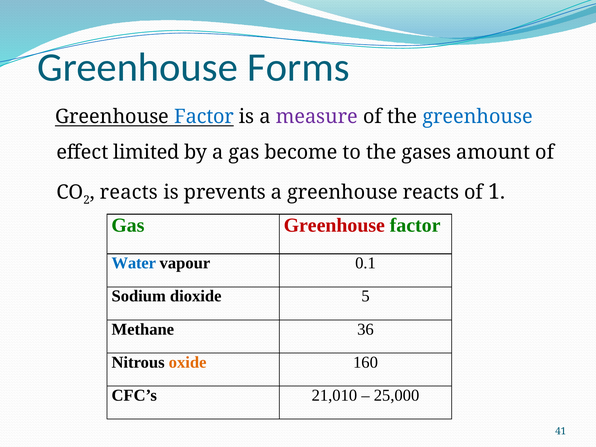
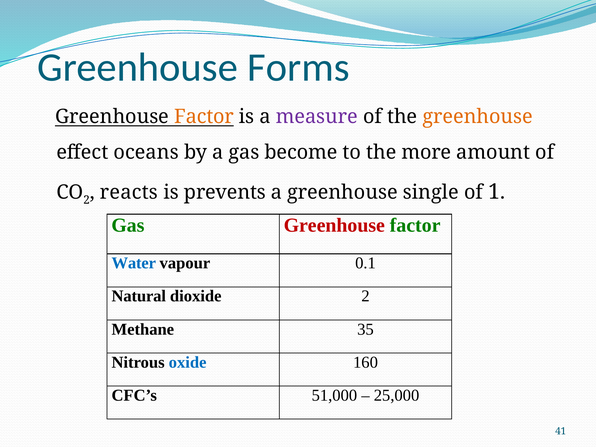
Factor at (204, 117) colour: blue -> orange
greenhouse at (478, 117) colour: blue -> orange
limited: limited -> oceans
gases: gases -> more
greenhouse reacts: reacts -> single
Sodium: Sodium -> Natural
dioxide 5: 5 -> 2
36: 36 -> 35
oxide colour: orange -> blue
21,010: 21,010 -> 51,000
